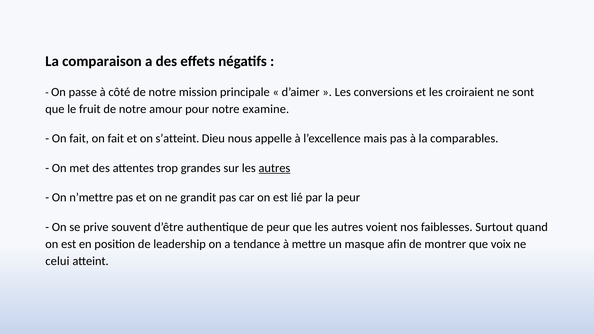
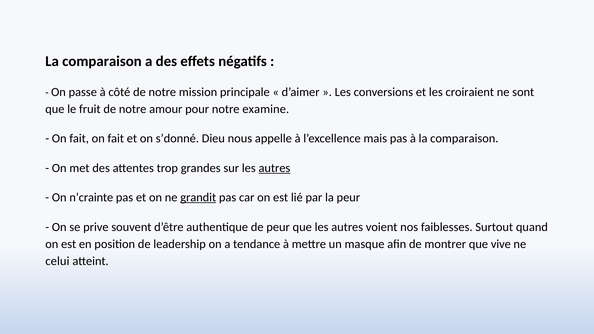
s’atteint: s’atteint -> s’donné
à la comparables: comparables -> comparaison
n’mettre: n’mettre -> n’crainte
grandit underline: none -> present
voix: voix -> vive
